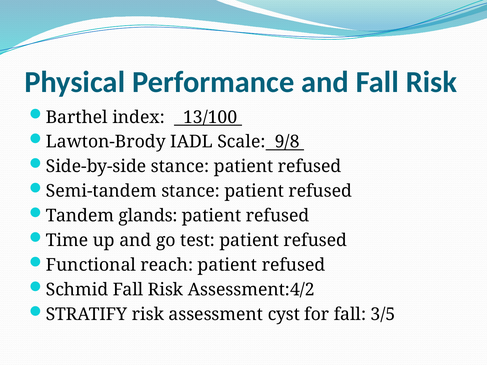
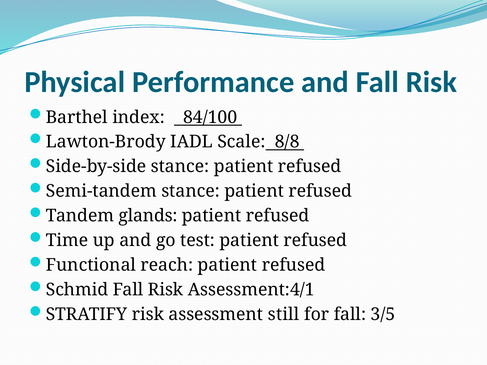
13/100: 13/100 -> 84/100
9/8: 9/8 -> 8/8
Assessment:4/2: Assessment:4/2 -> Assessment:4/1
cyst: cyst -> still
